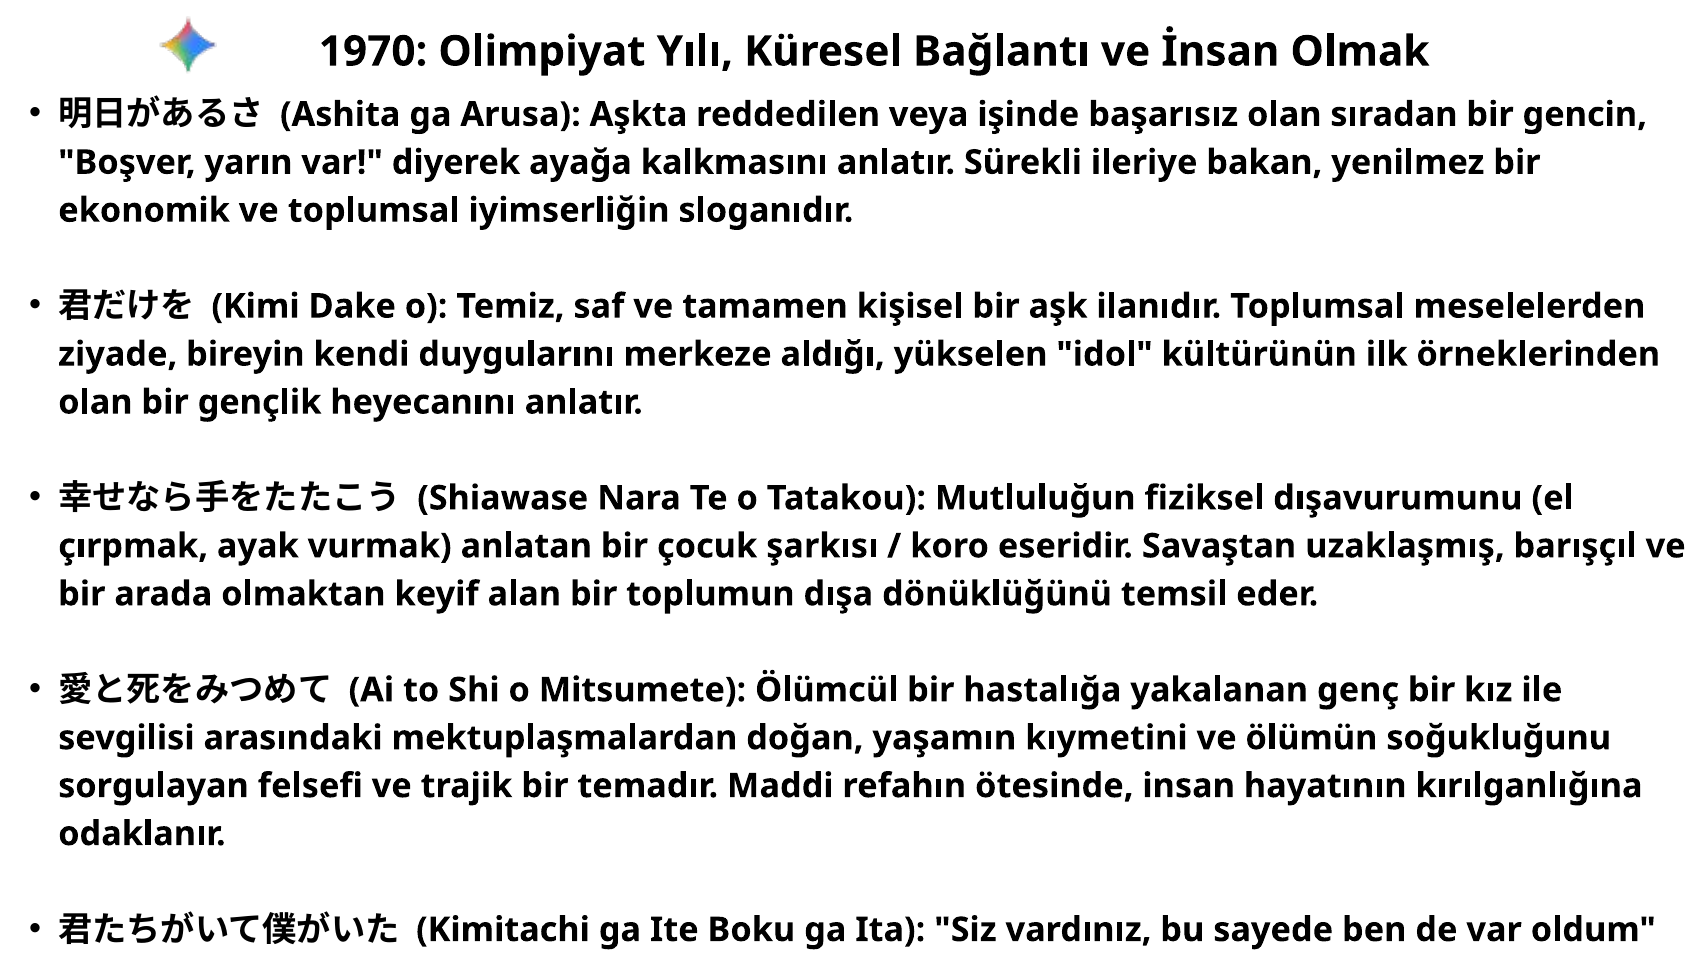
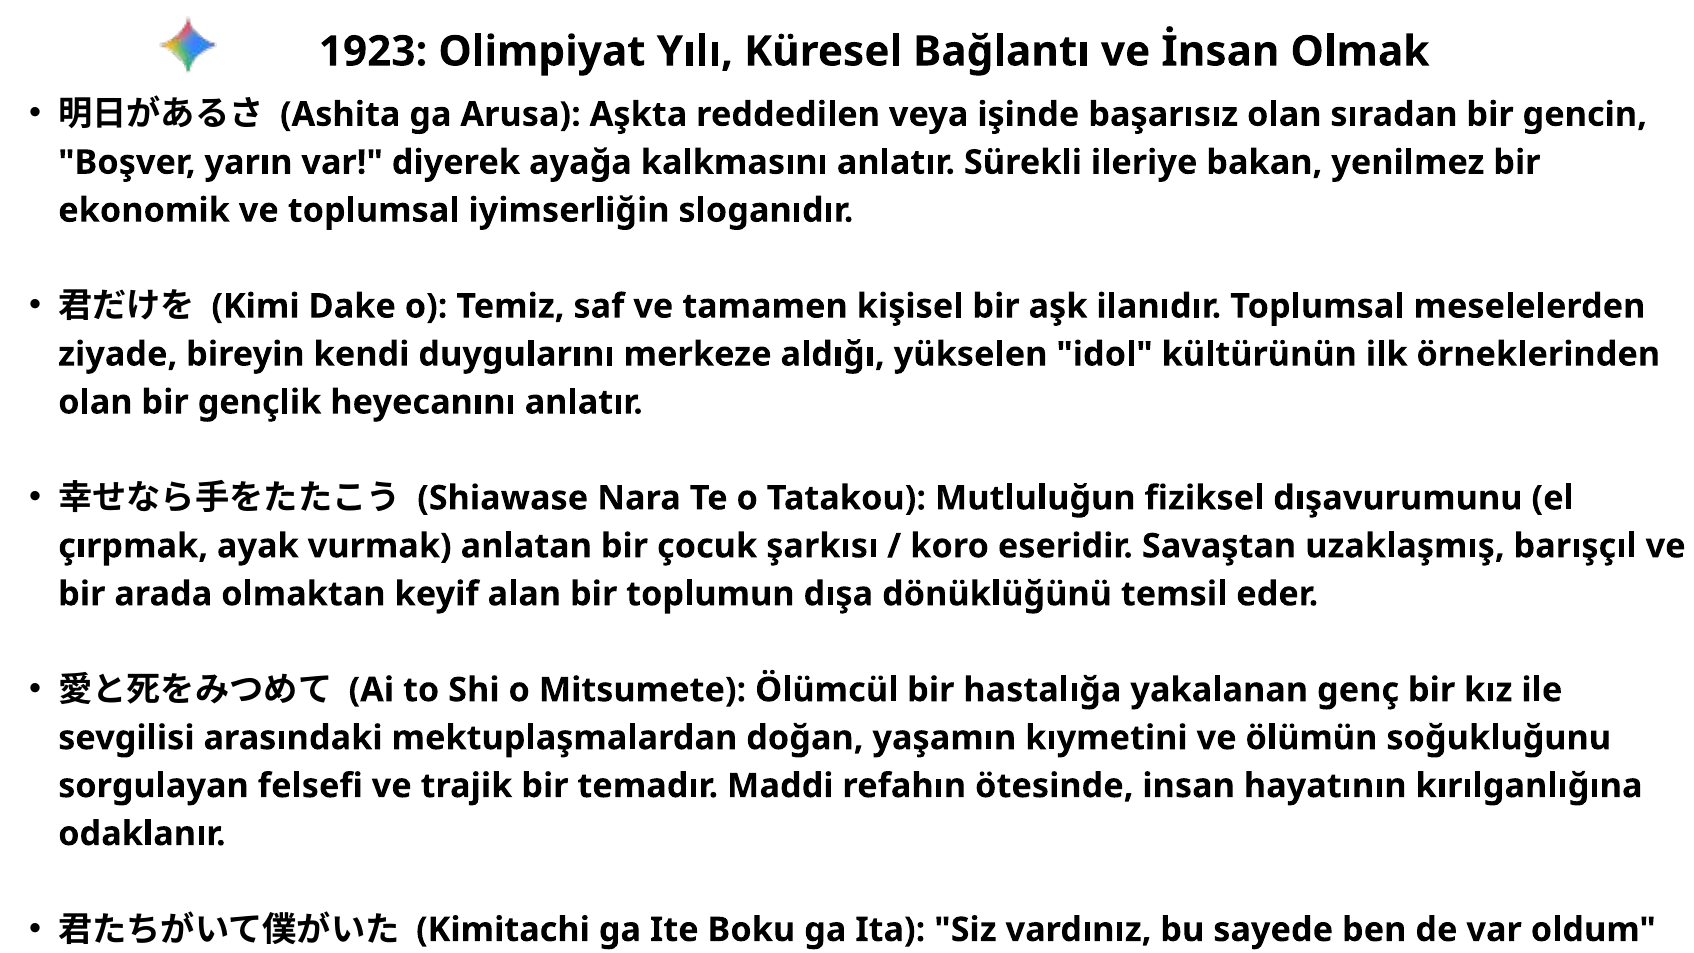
1970: 1970 -> 1923
